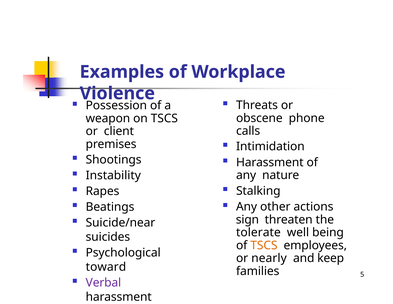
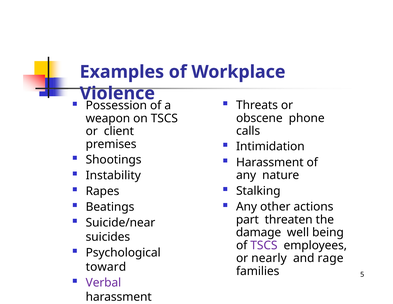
sign: sign -> part
tolerate: tolerate -> damage
TSCS at (264, 245) colour: orange -> purple
keep: keep -> rage
